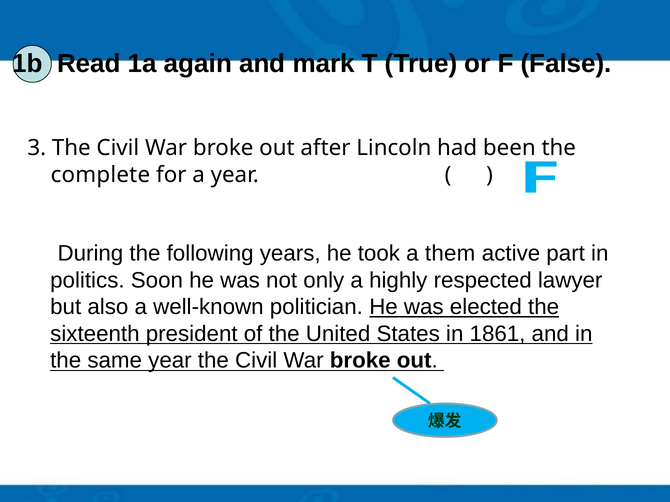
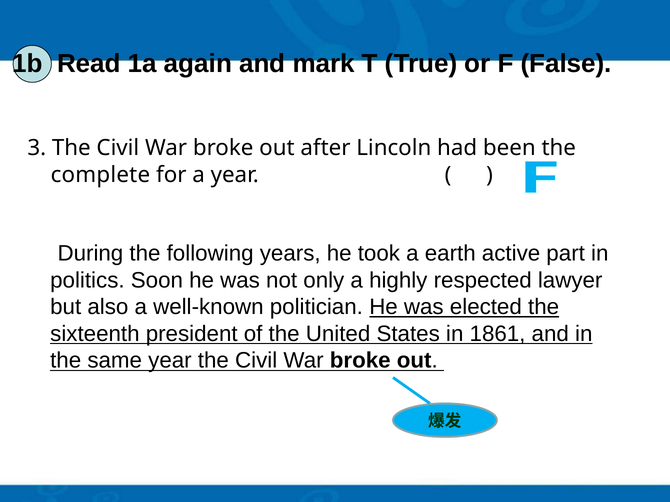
them: them -> earth
